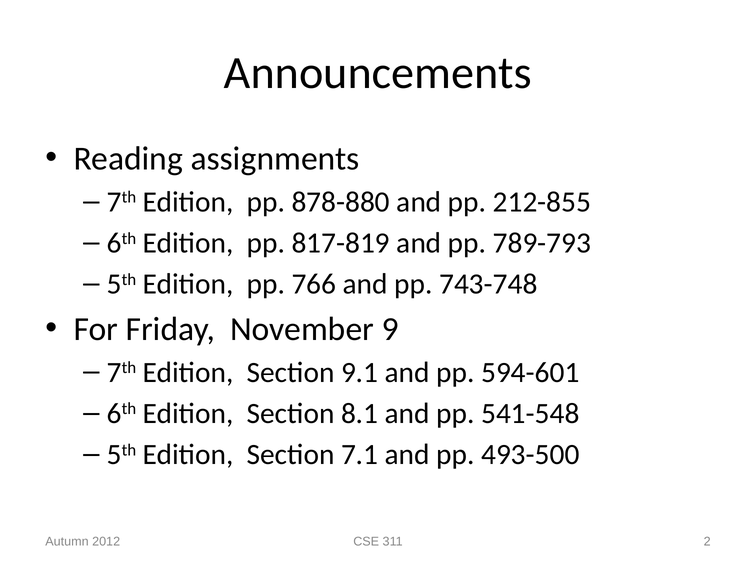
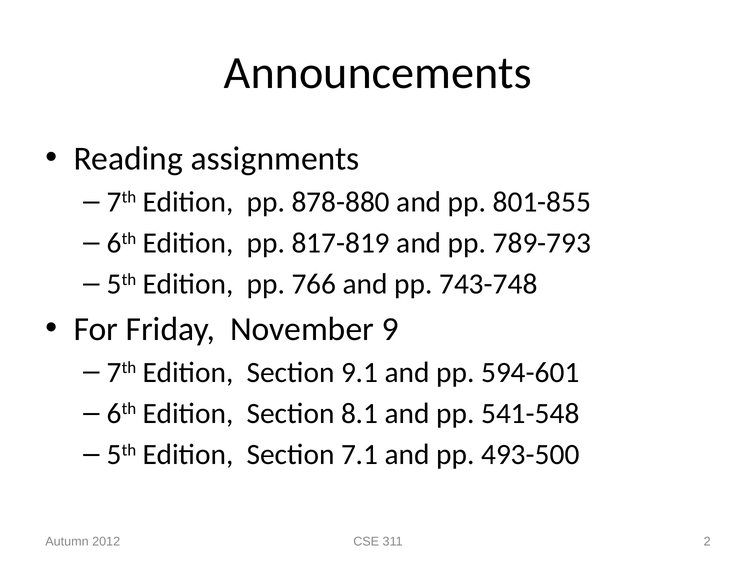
212-855: 212-855 -> 801-855
